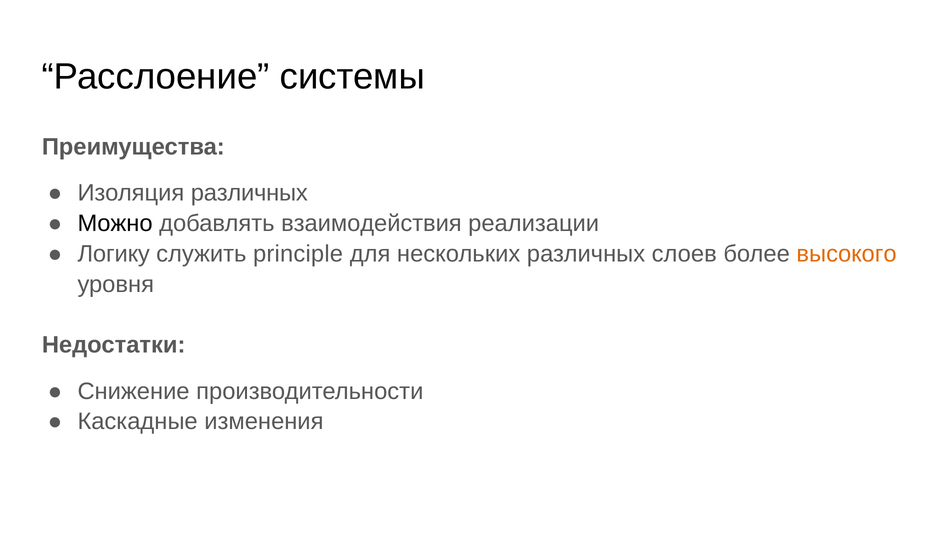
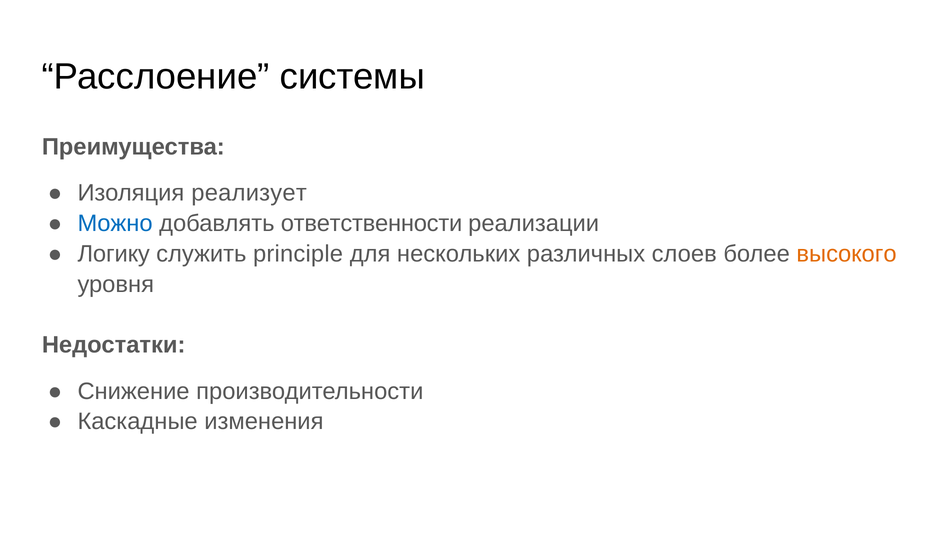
Изоляция различных: различных -> реализует
Можно colour: black -> blue
взаимодействия: взаимодействия -> ответственности
